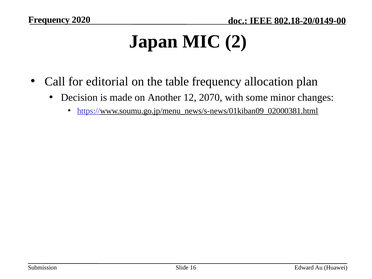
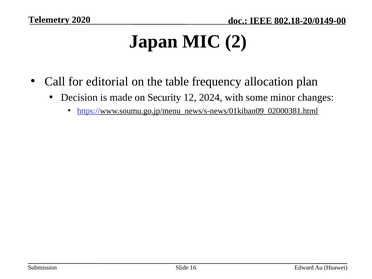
Frequency at (49, 20): Frequency -> Telemetry
Another: Another -> Security
2070: 2070 -> 2024
